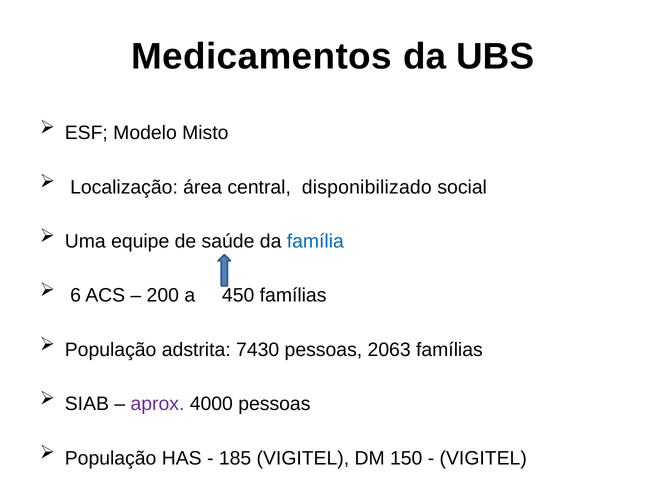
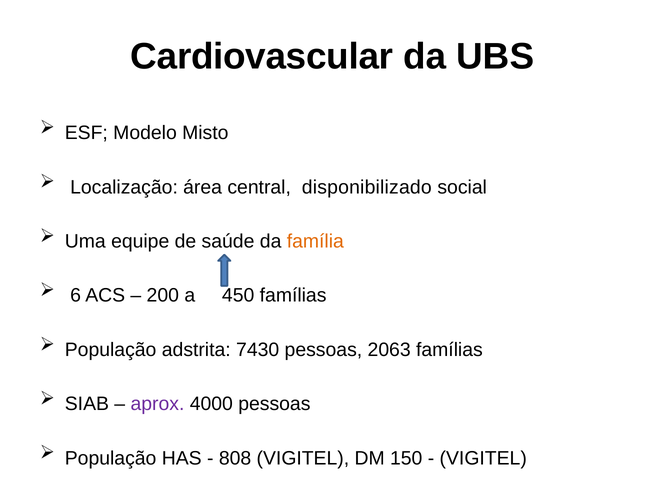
Medicamentos: Medicamentos -> Cardiovascular
família colour: blue -> orange
185: 185 -> 808
